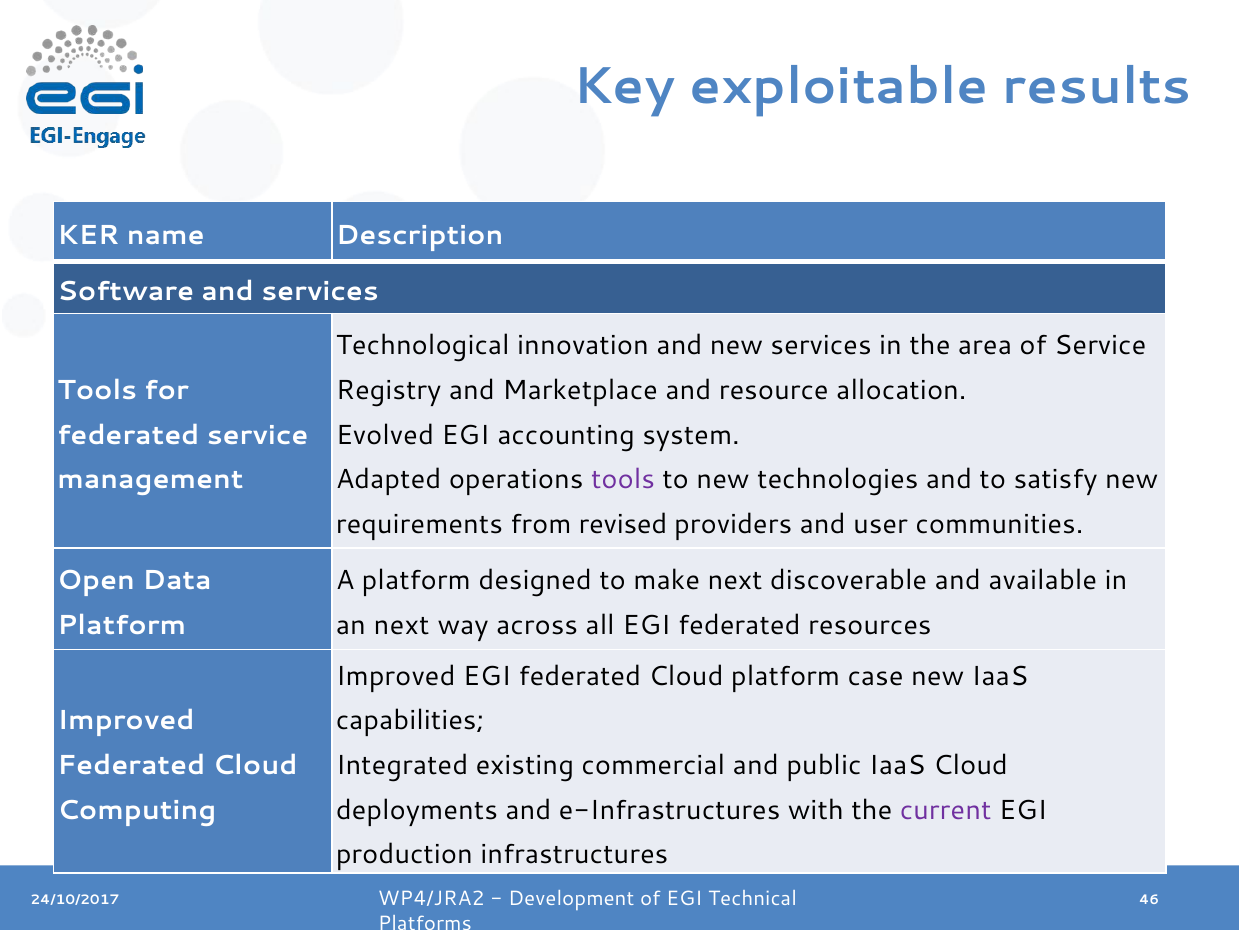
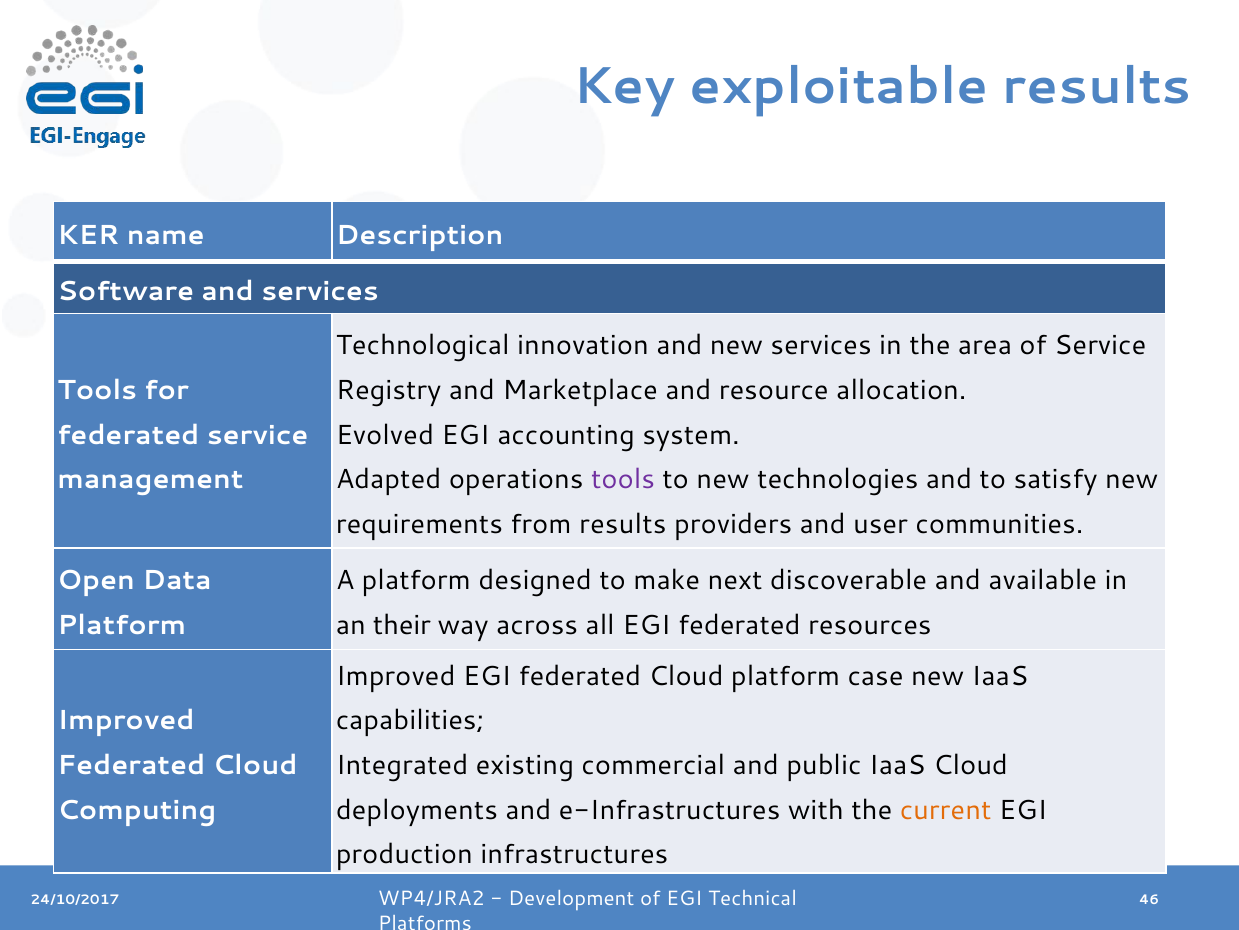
from revised: revised -> results
an next: next -> their
current colour: purple -> orange
